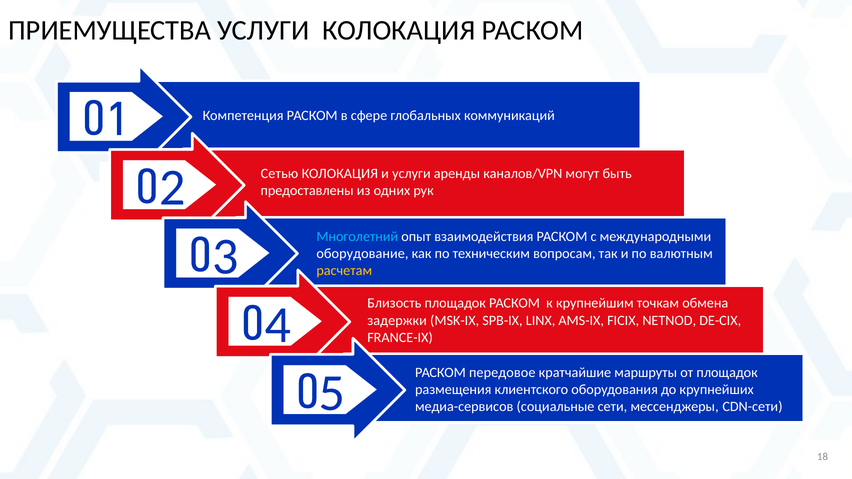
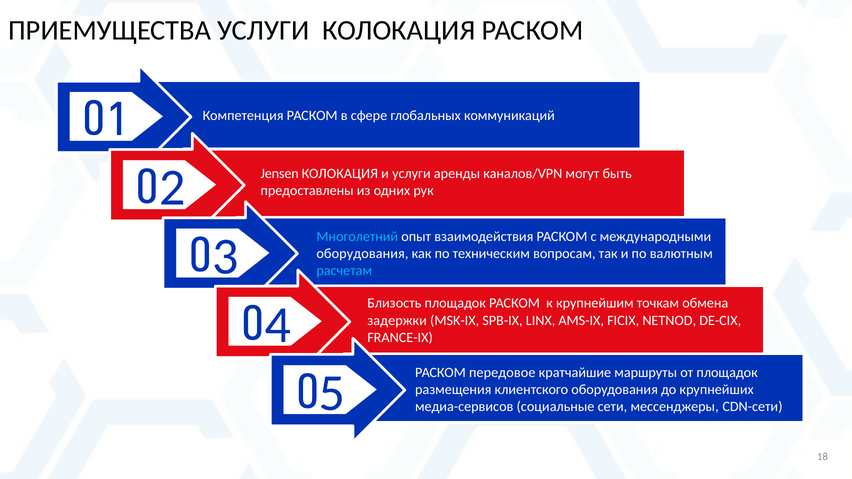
Сетью: Сетью -> Jensen
оборудование at (362, 254): оборудование -> оборудования
расчетам colour: yellow -> light blue
